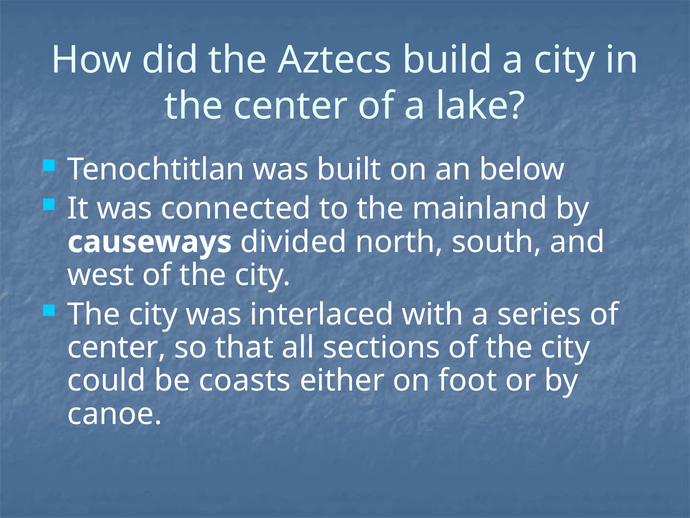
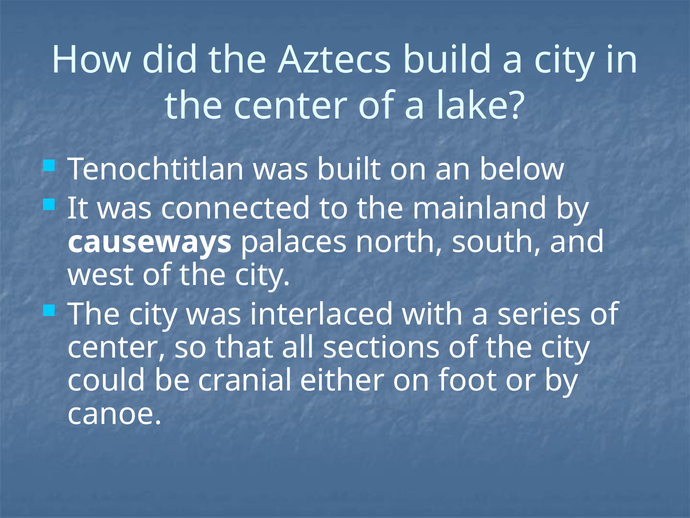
divided: divided -> palaces
coasts: coasts -> cranial
